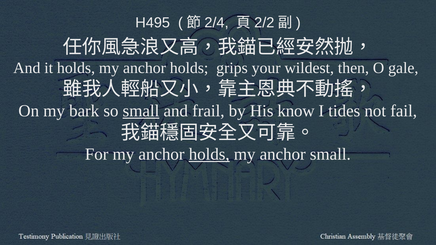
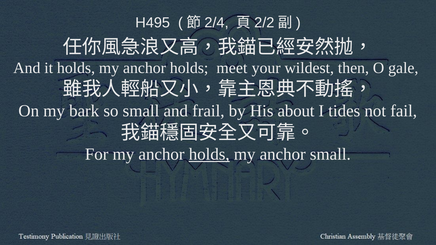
grips: grips -> meet
small at (141, 111) underline: present -> none
know: know -> about
